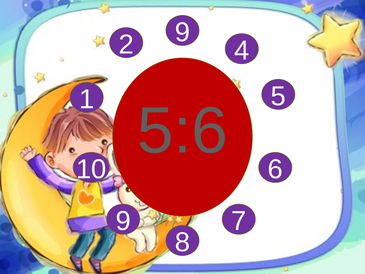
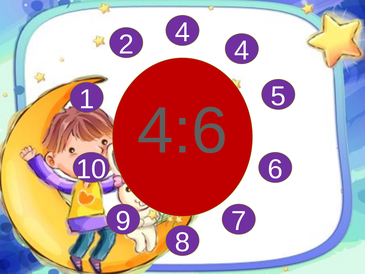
2 9: 9 -> 4
5:6: 5:6 -> 4:6
